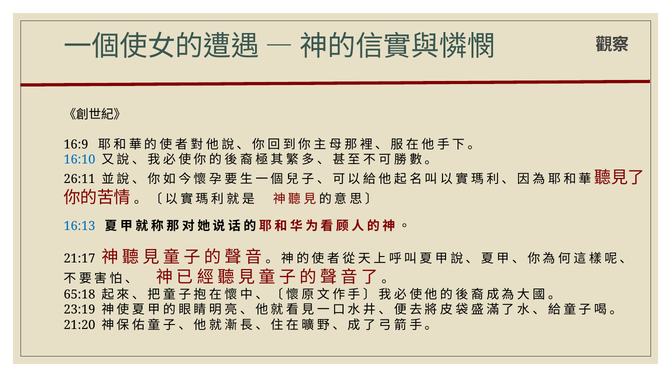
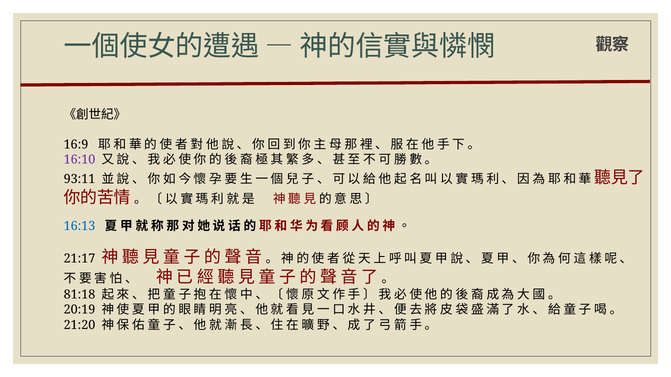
16:10 colour: blue -> purple
26:11: 26:11 -> 93:11
65:18: 65:18 -> 81:18
23:19: 23:19 -> 20:19
